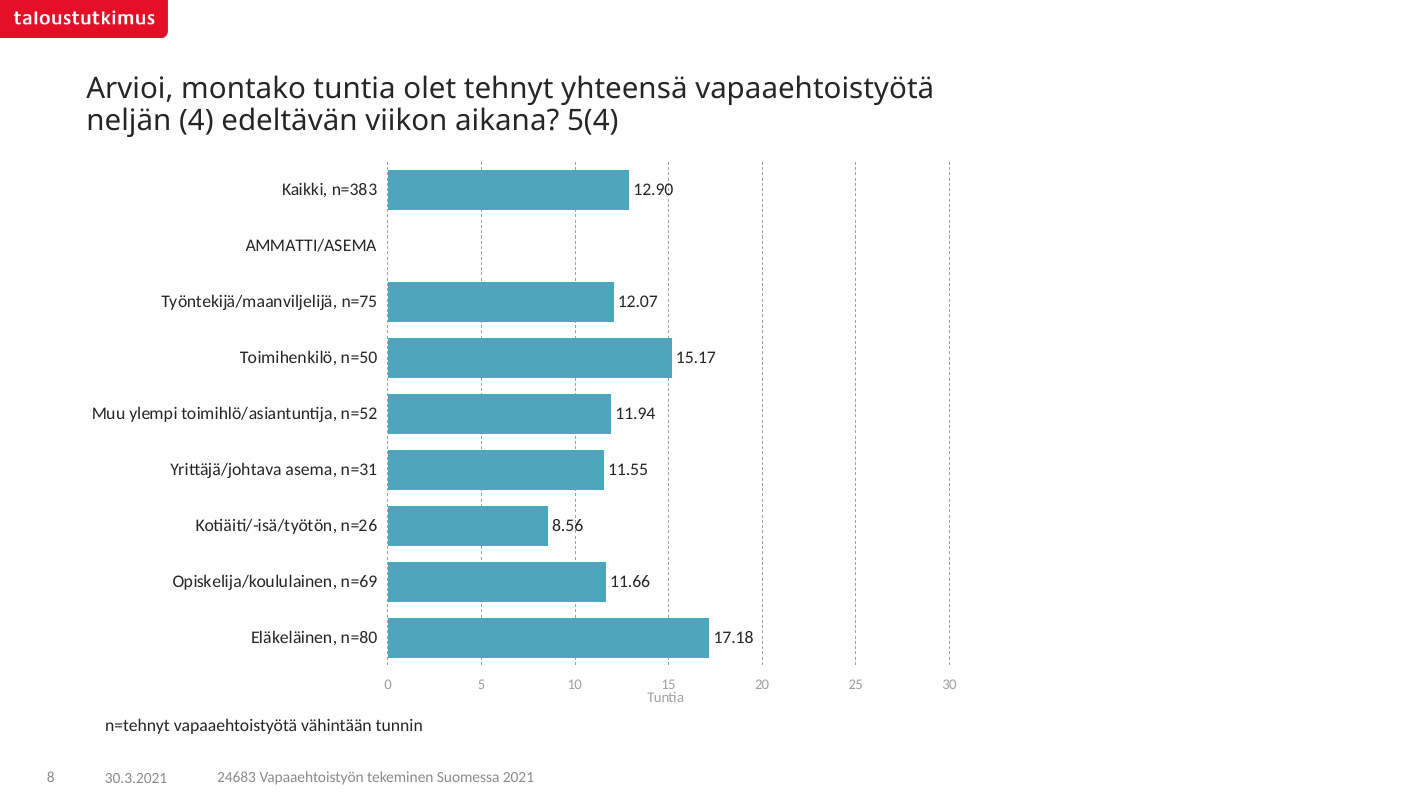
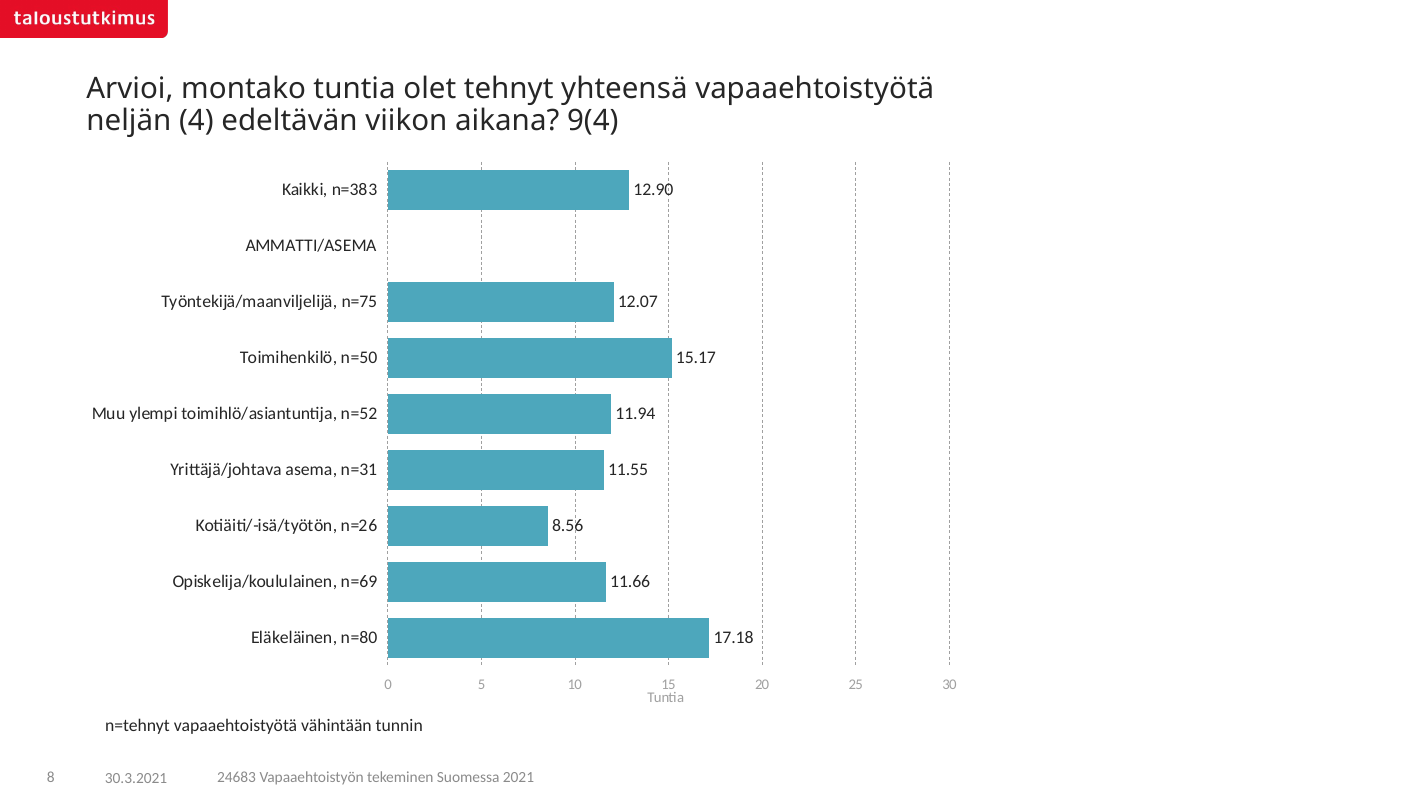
5(4: 5(4 -> 9(4
